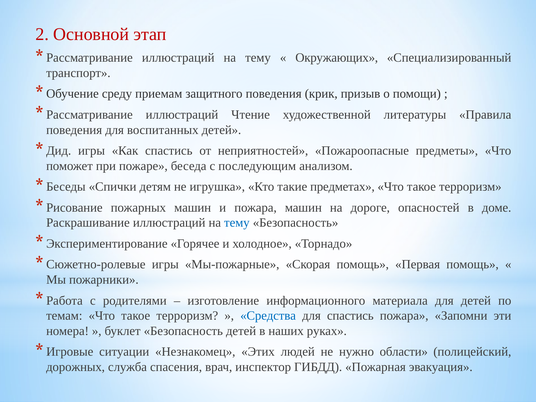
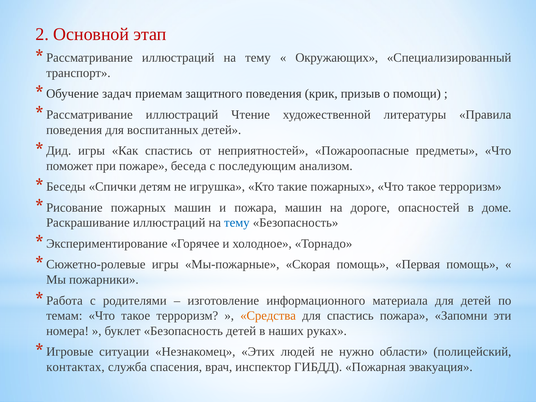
среду: среду -> задач
такие предметах: предметах -> пожарных
Средства colour: blue -> orange
дорожных: дорожных -> контактах
